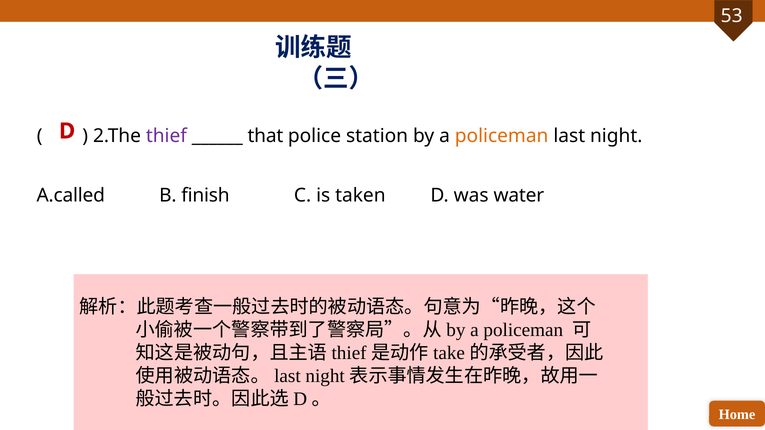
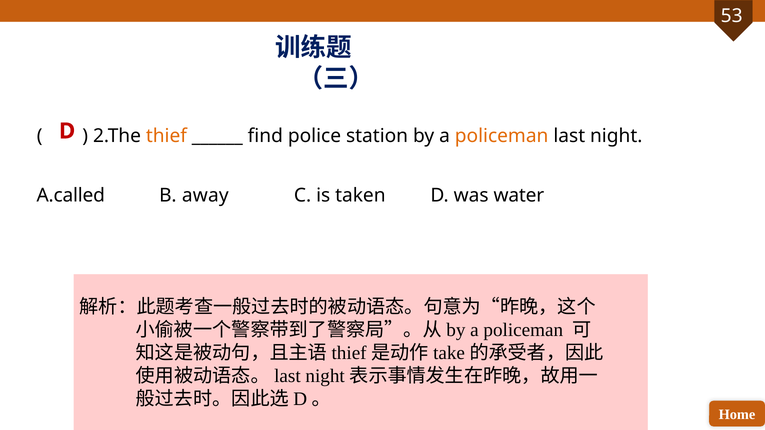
thief colour: purple -> orange
that: that -> find
finish: finish -> away
